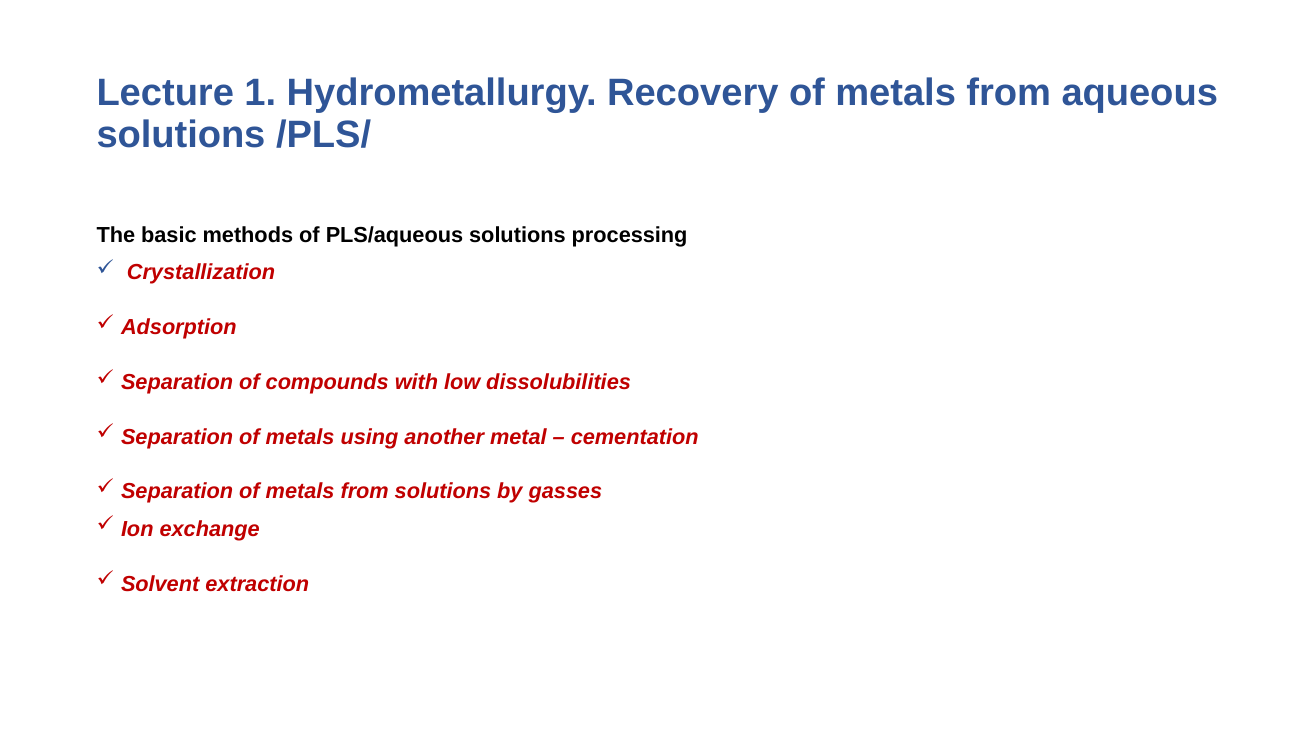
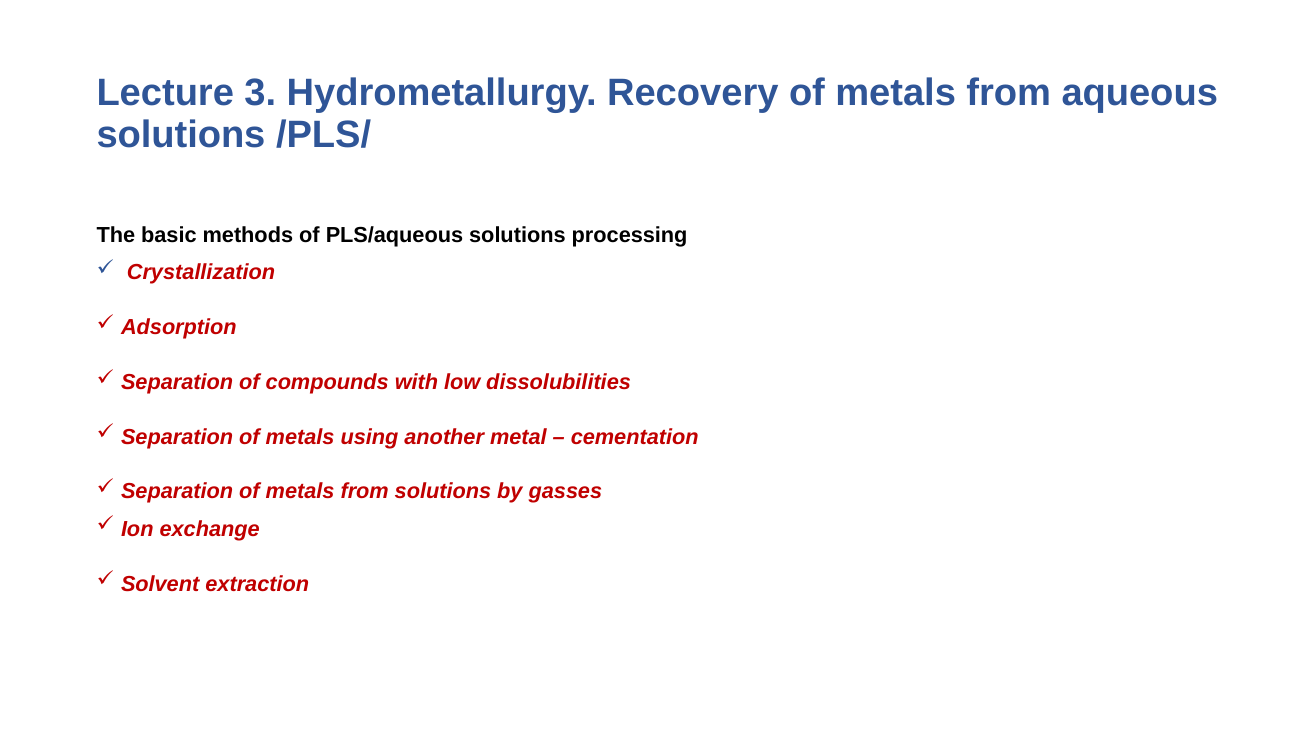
1: 1 -> 3
